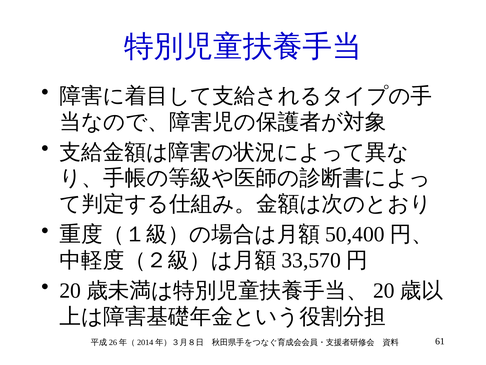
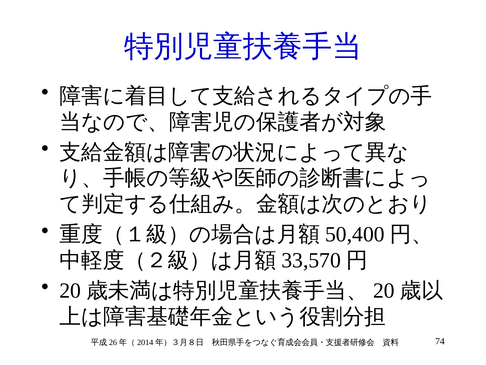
61: 61 -> 74
